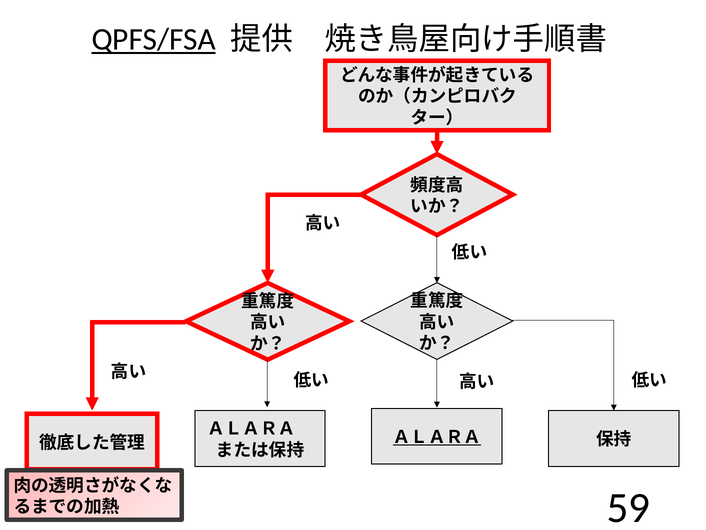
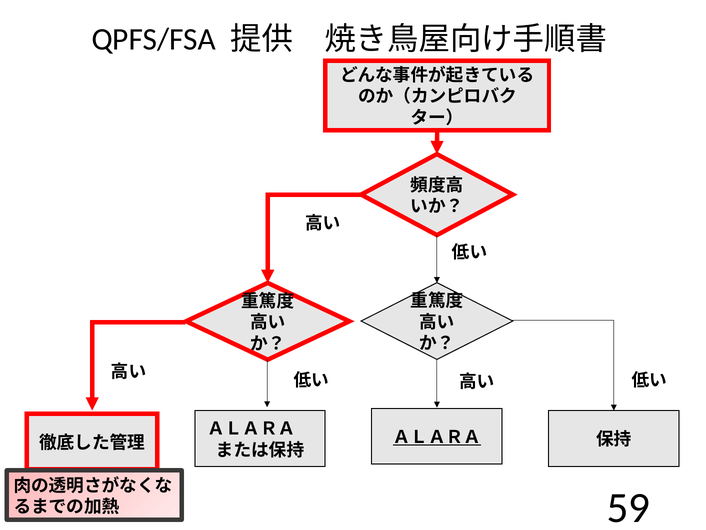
QPFS/FSA underline: present -> none
